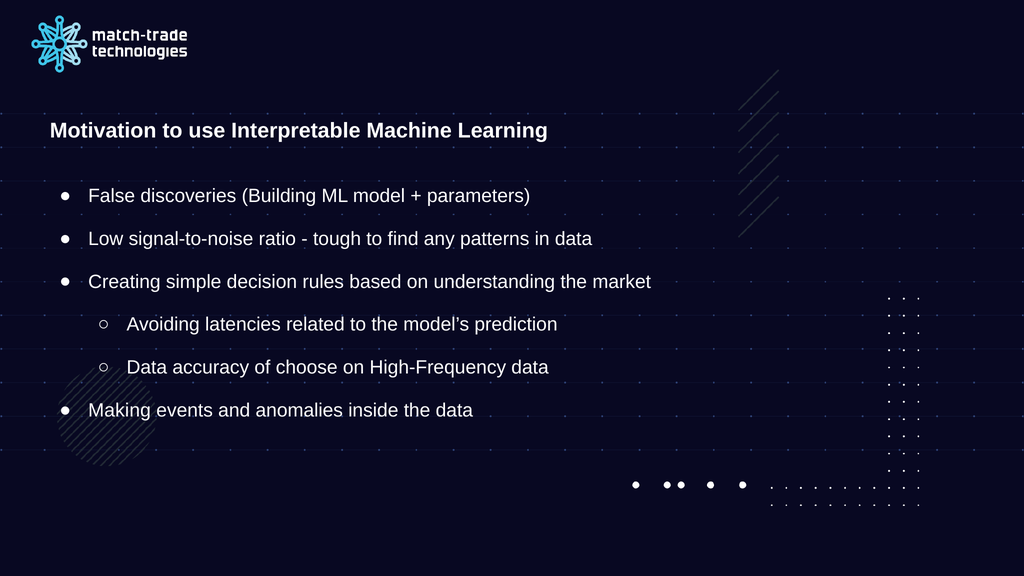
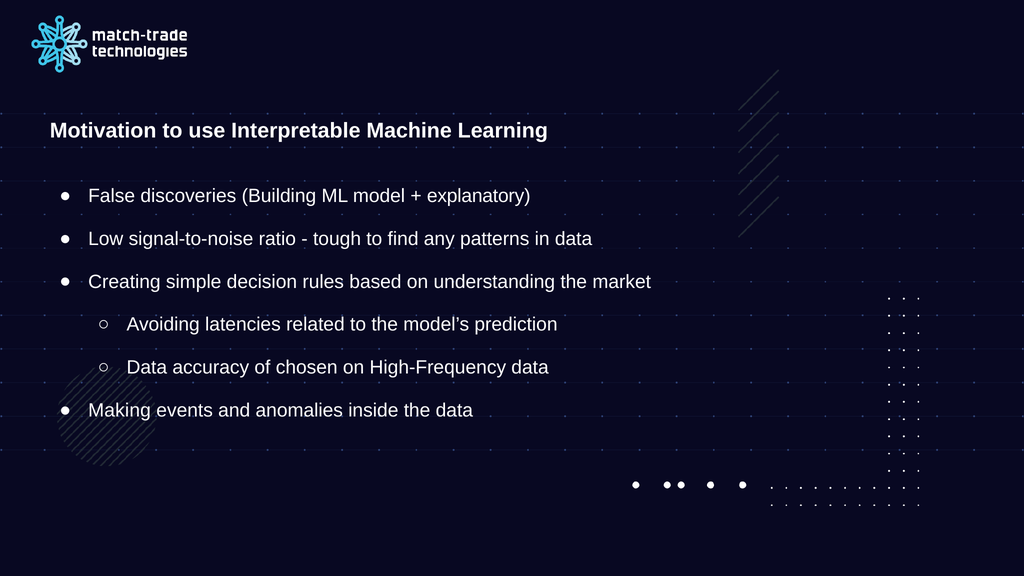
parameters: parameters -> explanatory
choose: choose -> chosen
